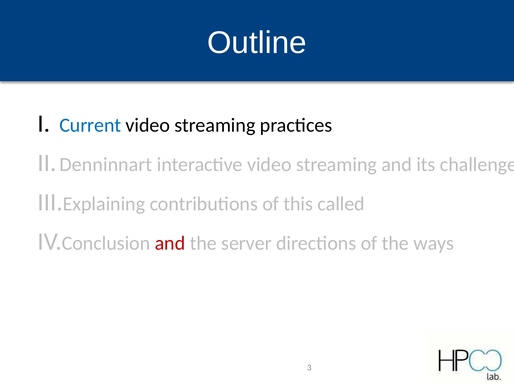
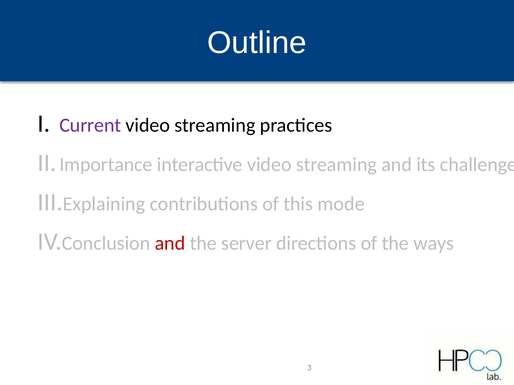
Current colour: blue -> purple
Denninnart: Denninnart -> Importance
called: called -> mode
